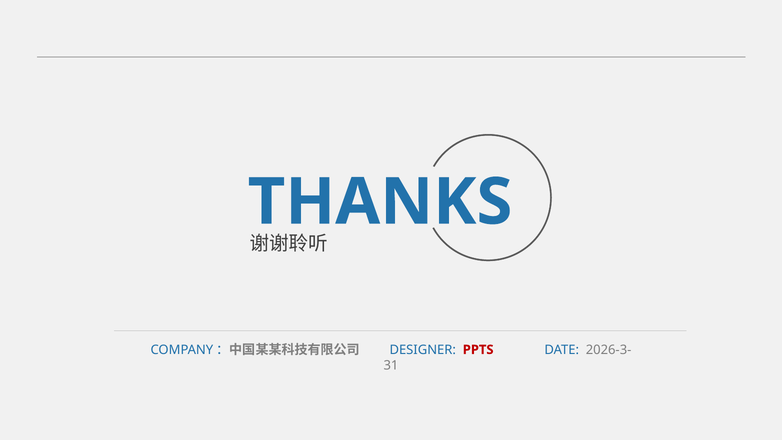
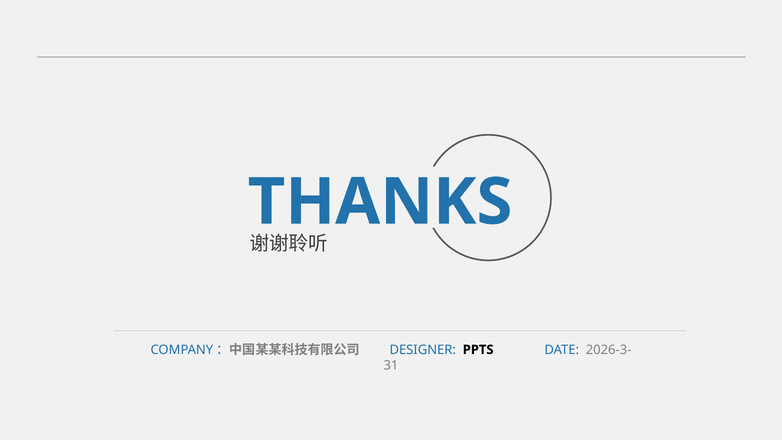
PPTS colour: red -> black
